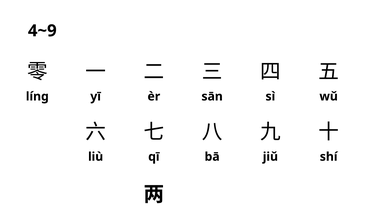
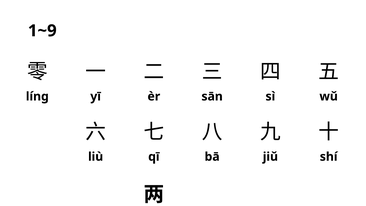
4~9: 4~9 -> 1~9
